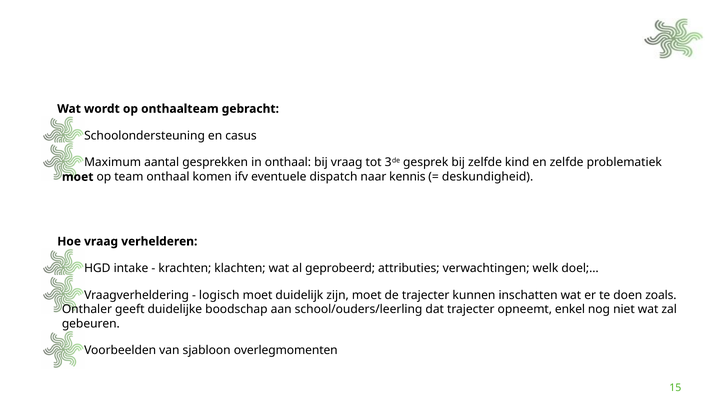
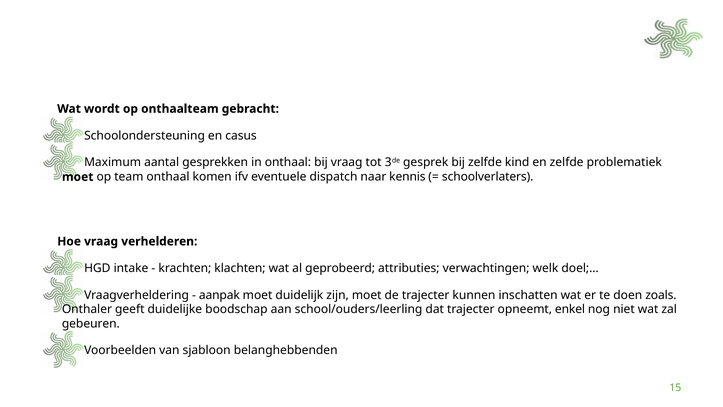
deskundigheid: deskundigheid -> schoolverlaters
logisch: logisch -> aanpak
overlegmomenten: overlegmomenten -> belanghebbenden
